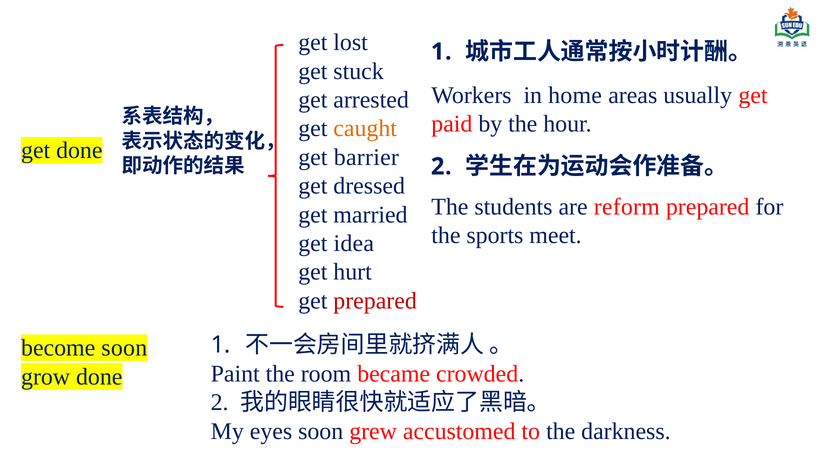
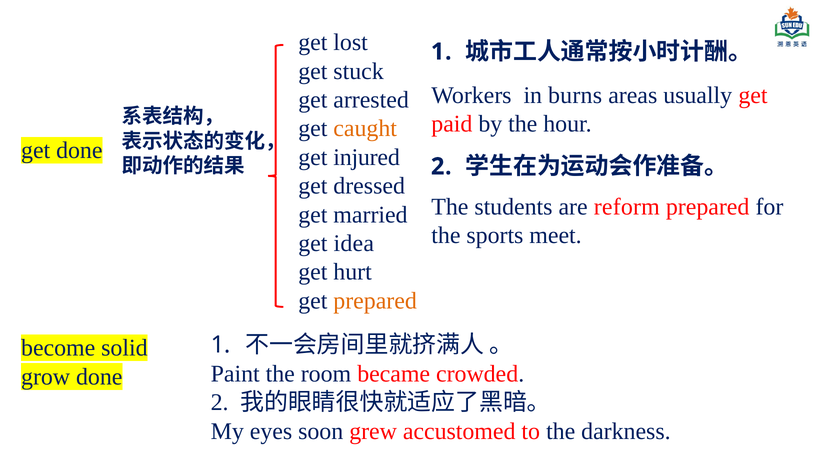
home: home -> burns
barrier: barrier -> injured
prepared at (375, 301) colour: red -> orange
become soon: soon -> solid
